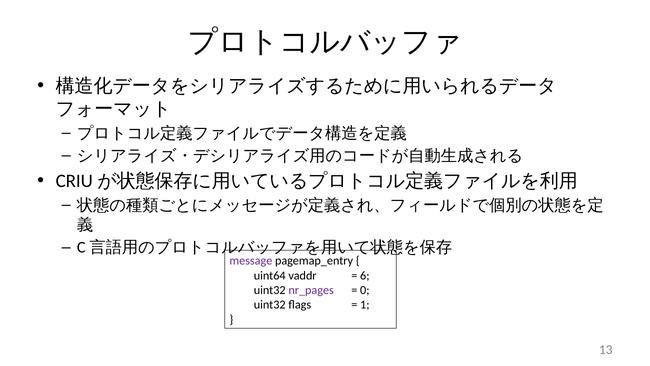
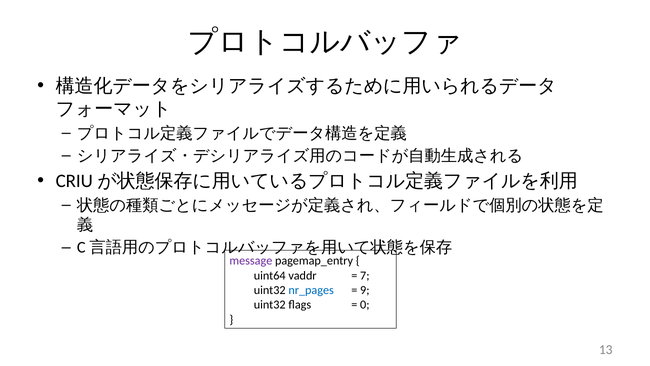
6: 6 -> 7
nr_pages colour: purple -> blue
0: 0 -> 9
1: 1 -> 0
